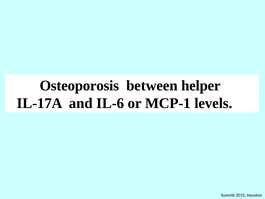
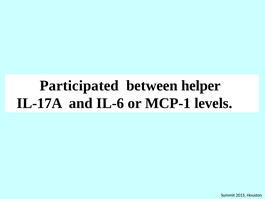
Osteoporosis: Osteoporosis -> Participated
